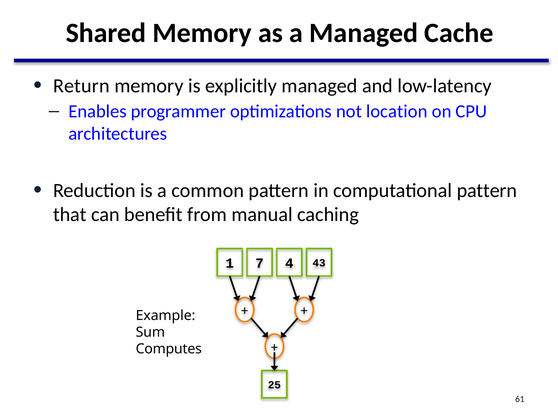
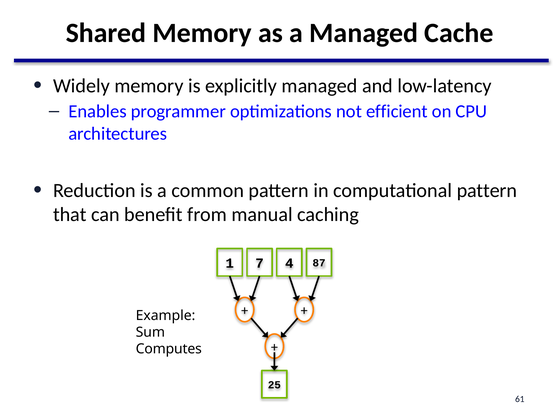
Return: Return -> Widely
location: location -> efficient
43: 43 -> 87
